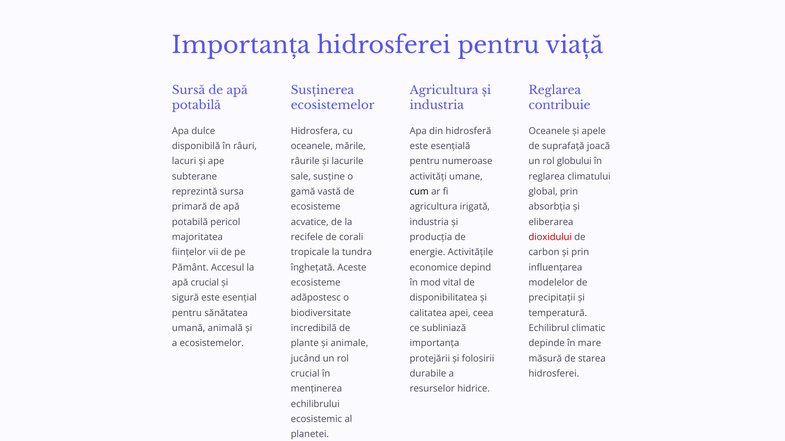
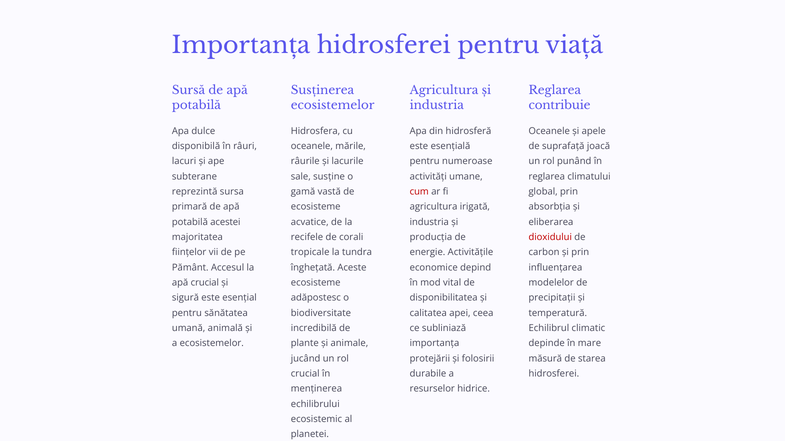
globului: globului -> punând
cum colour: black -> red
pericol: pericol -> acestei
